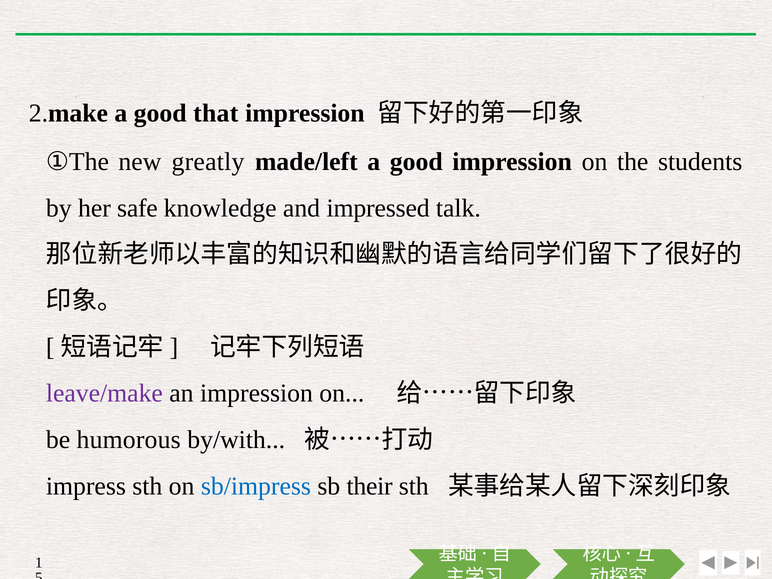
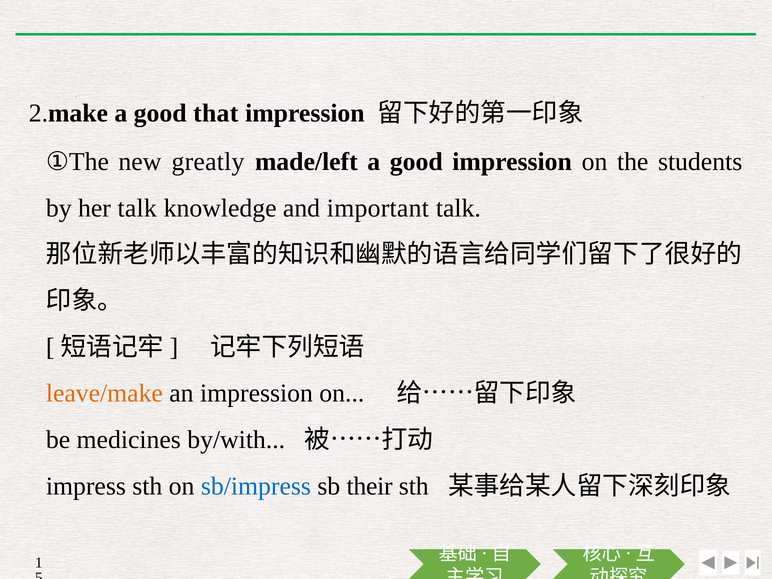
her safe: safe -> talk
impressed: impressed -> important
leave/make colour: purple -> orange
humorous: humorous -> medicines
